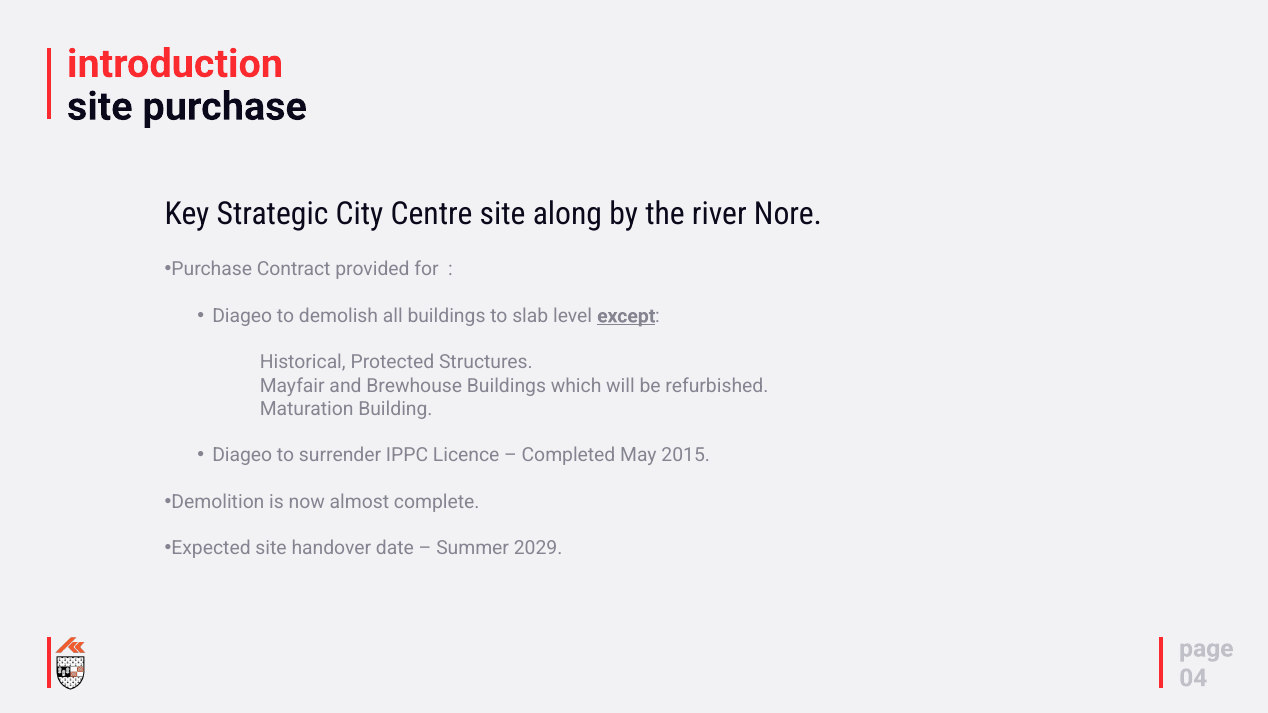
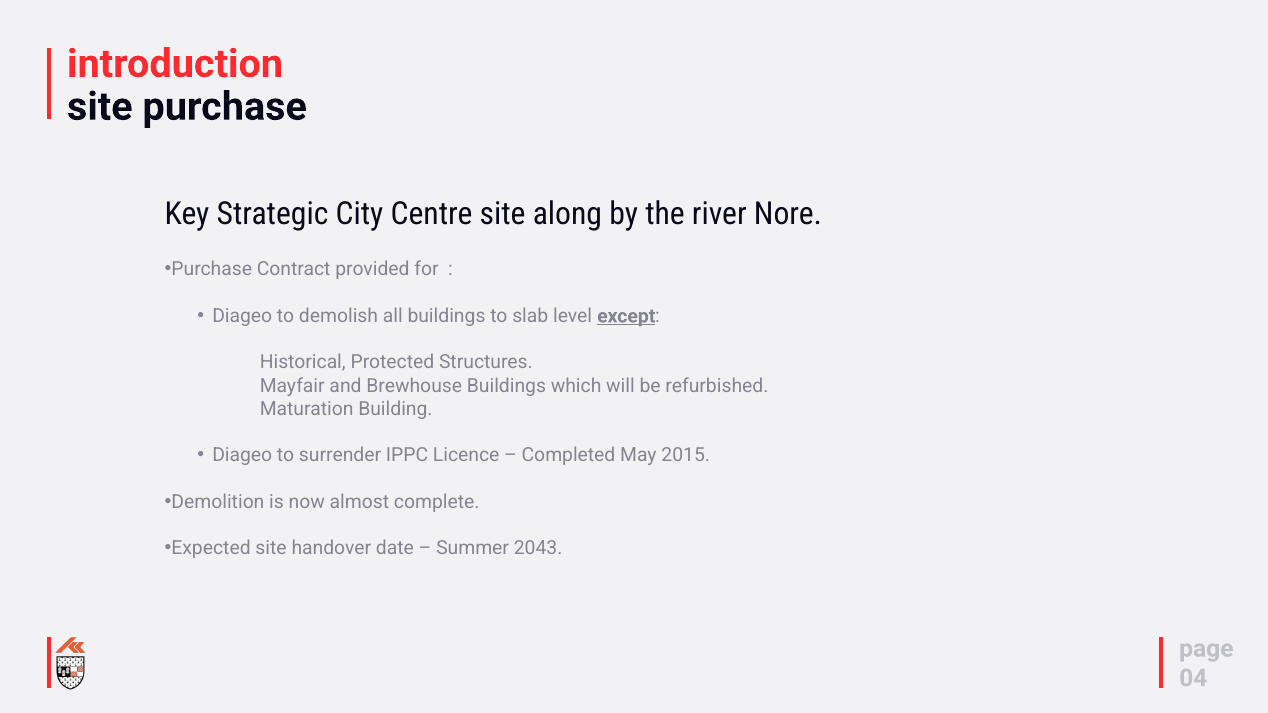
2029: 2029 -> 2043
